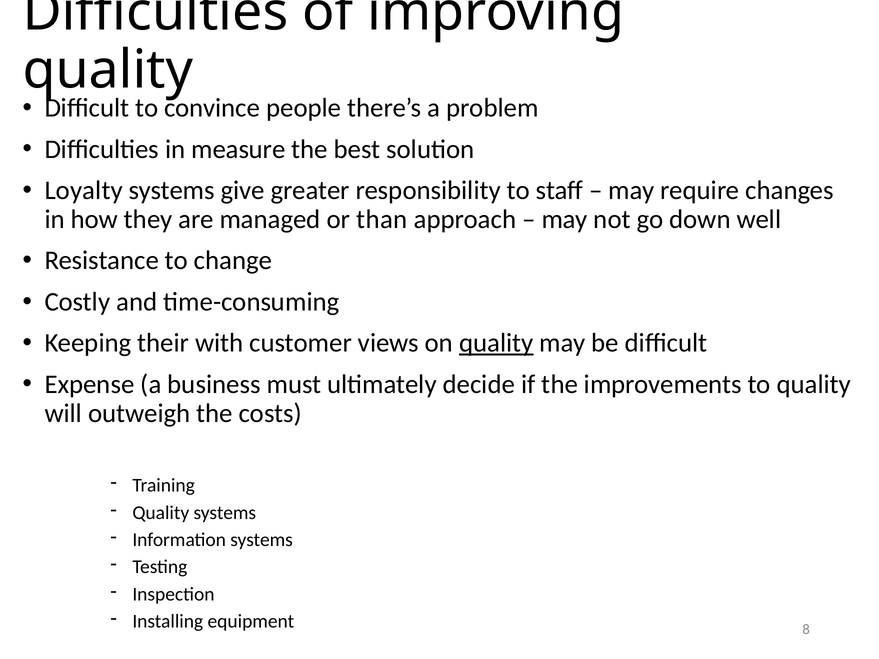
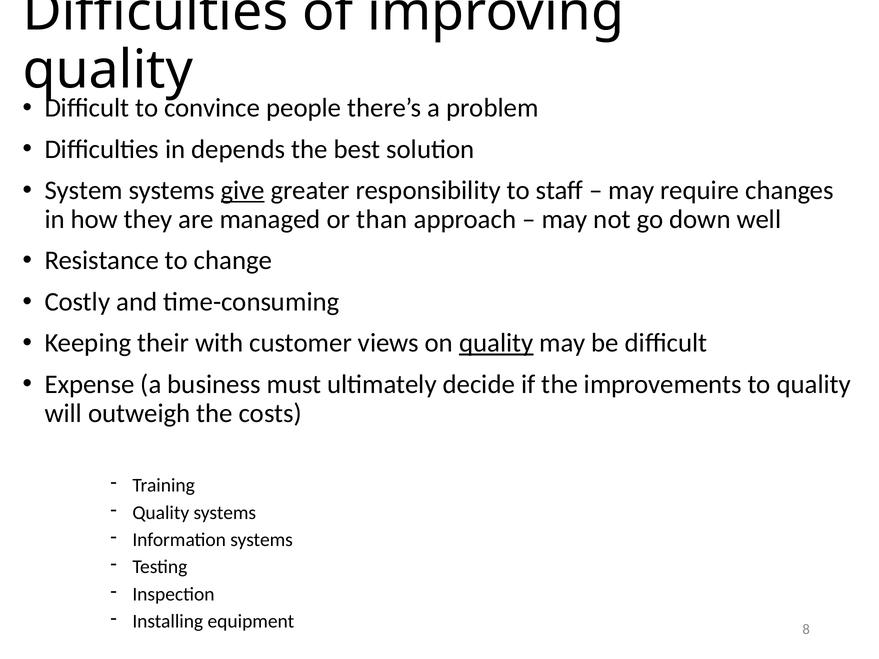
measure: measure -> depends
Loyalty: Loyalty -> System
give underline: none -> present
